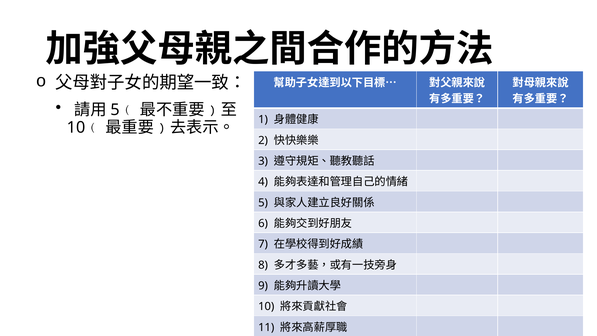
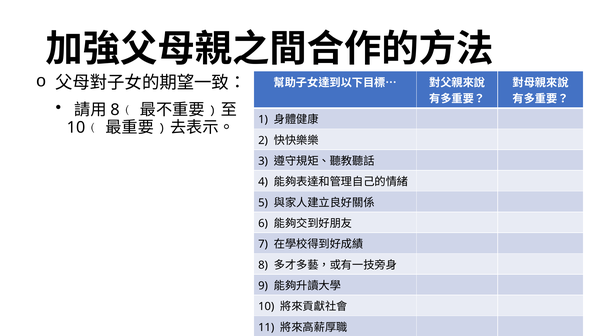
5 at (115, 110): 5 -> 8
